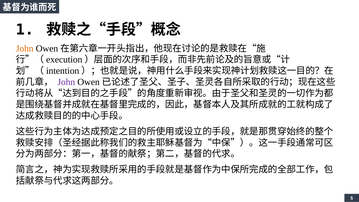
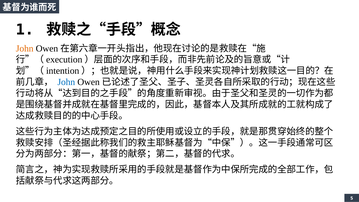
John at (66, 82) colour: purple -> blue
